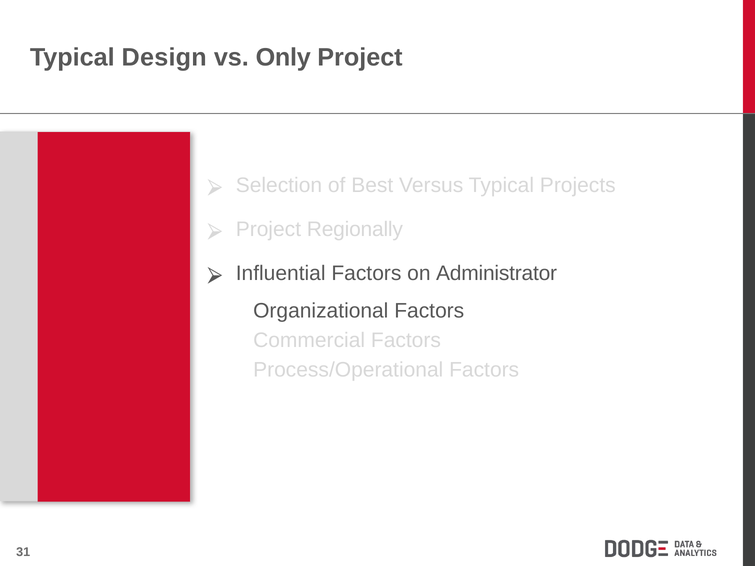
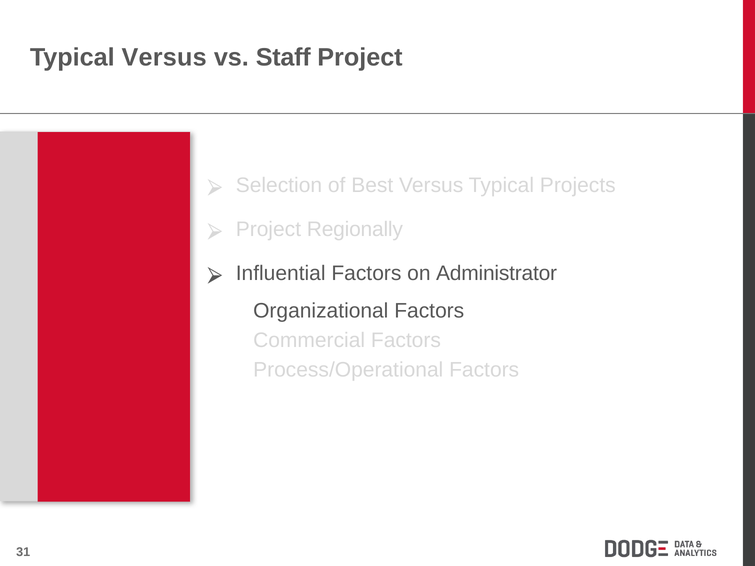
Typical Design: Design -> Versus
Only: Only -> Staff
